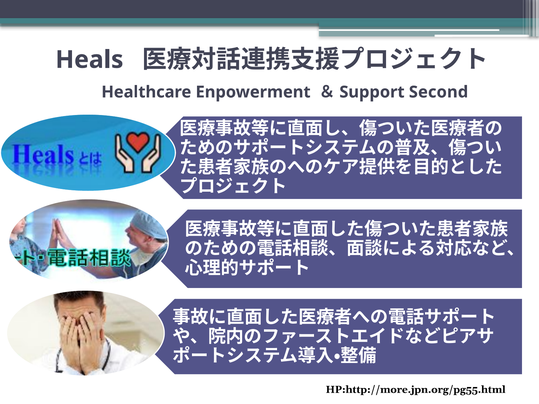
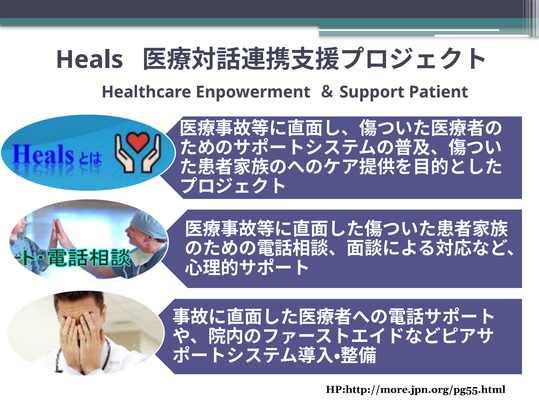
Second: Second -> Patient
